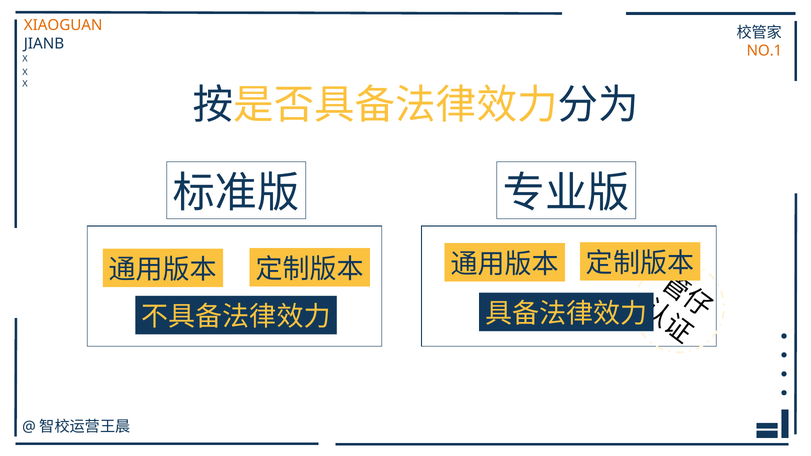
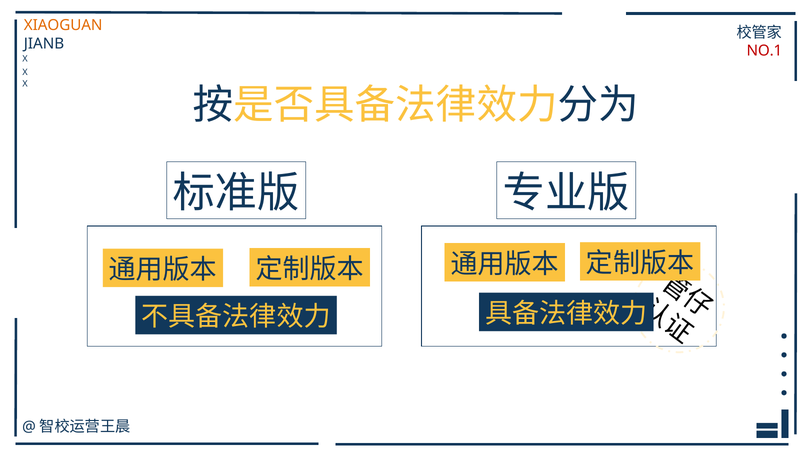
NO.1 colour: orange -> red
